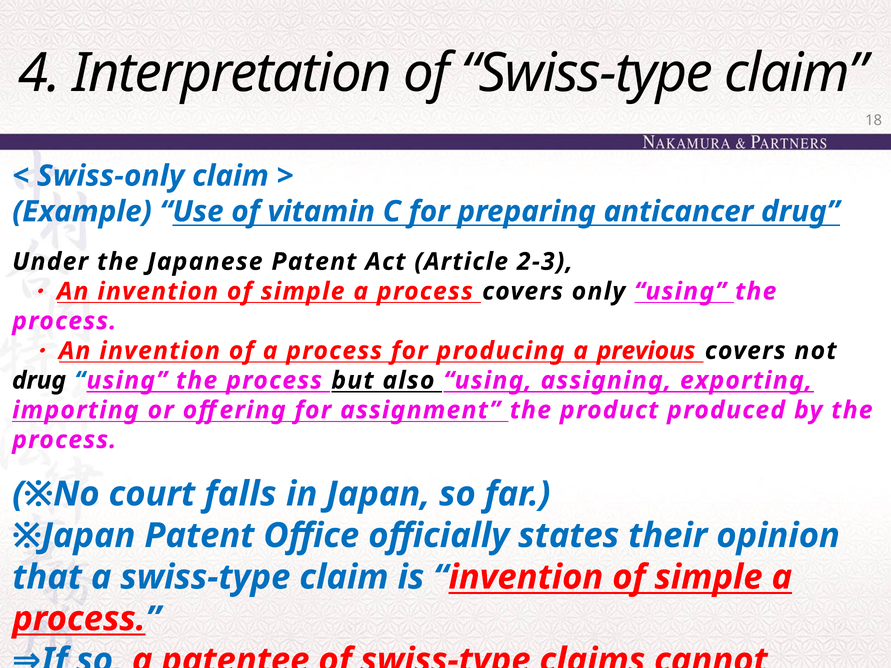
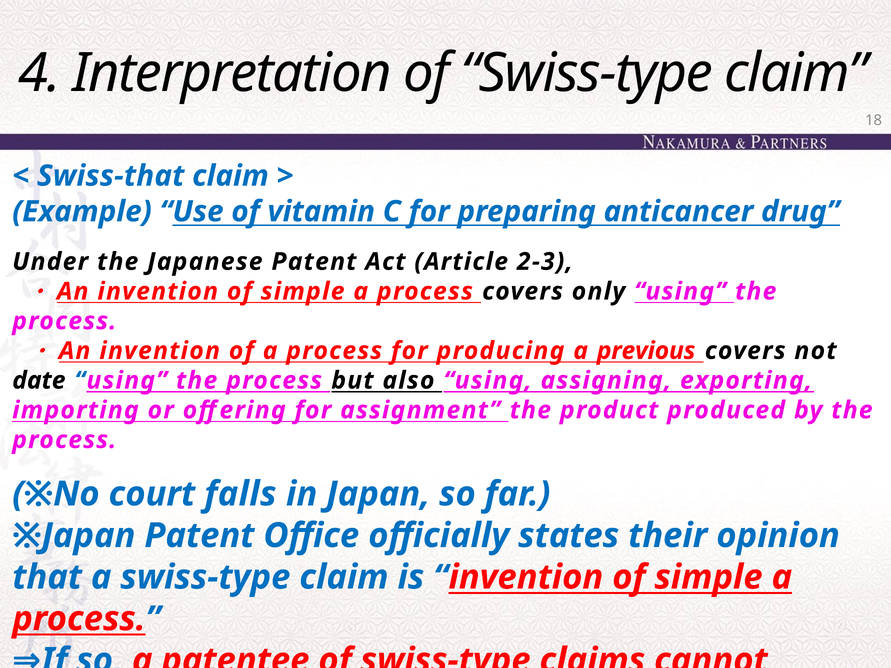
Swiss-only: Swiss-only -> Swiss-that
drug at (39, 381): drug -> date
